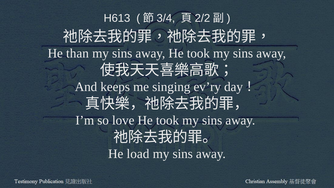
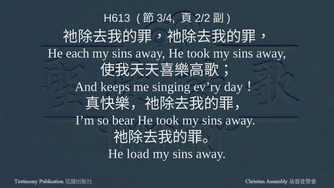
than: than -> each
love: love -> bear
